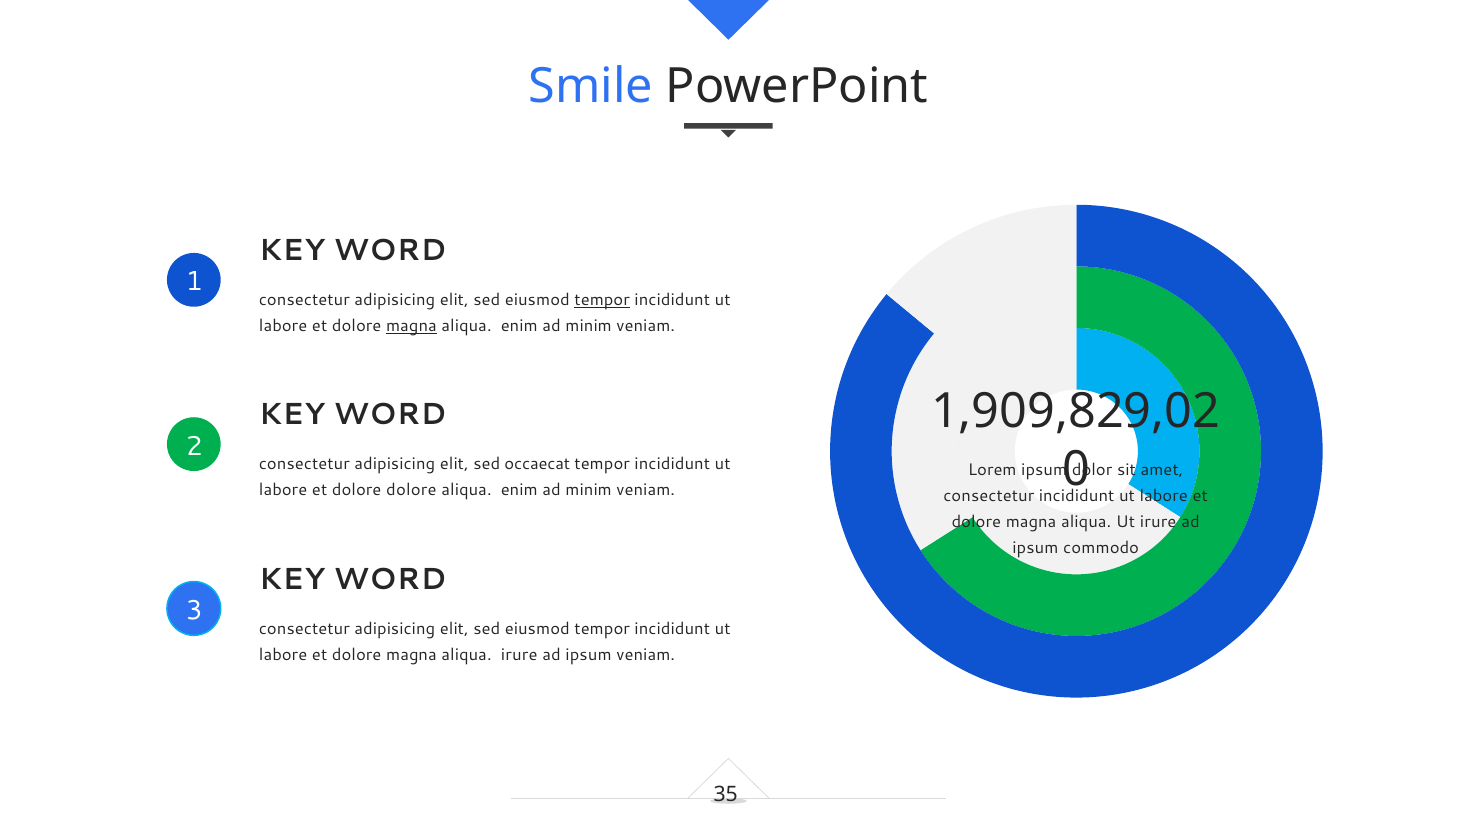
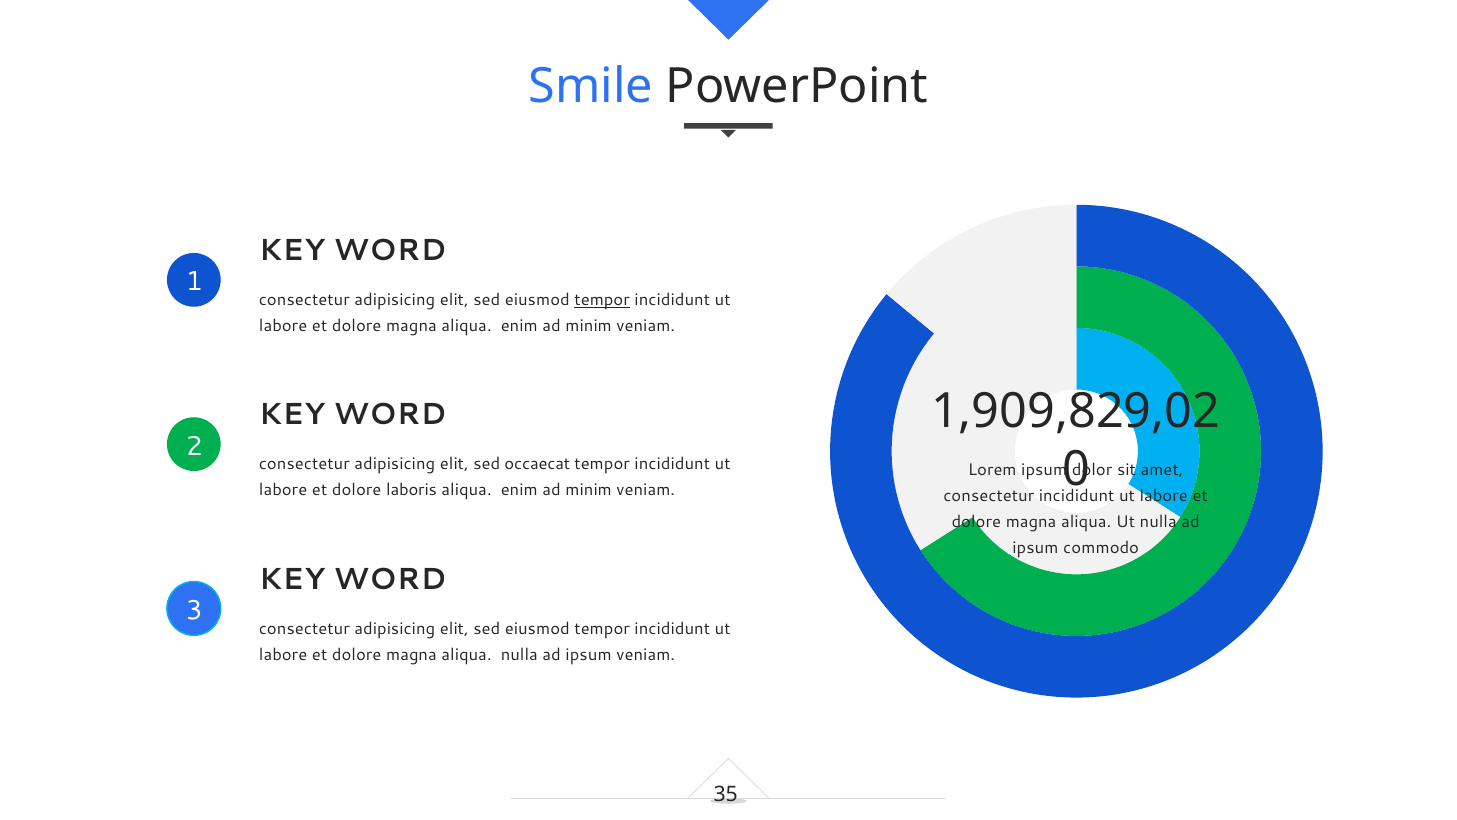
magna at (411, 326) underline: present -> none
dolore dolore: dolore -> laboris
Ut irure: irure -> nulla
aliqua irure: irure -> nulla
